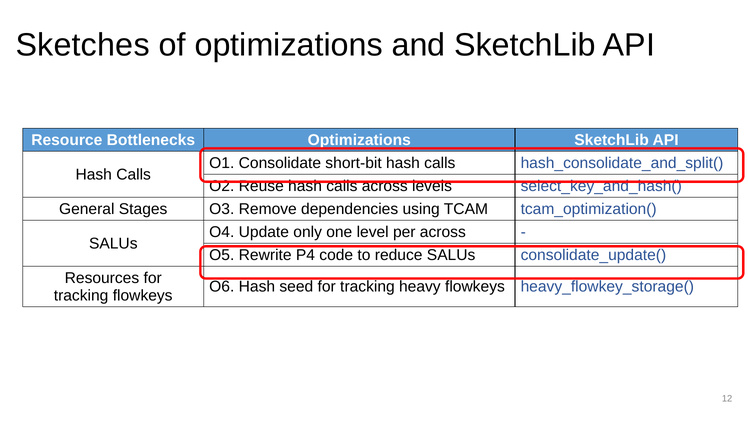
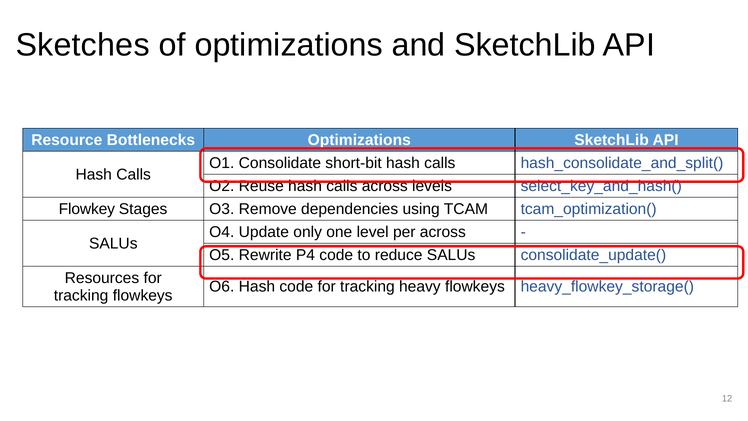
General: General -> Flowkey
Hash seed: seed -> code
